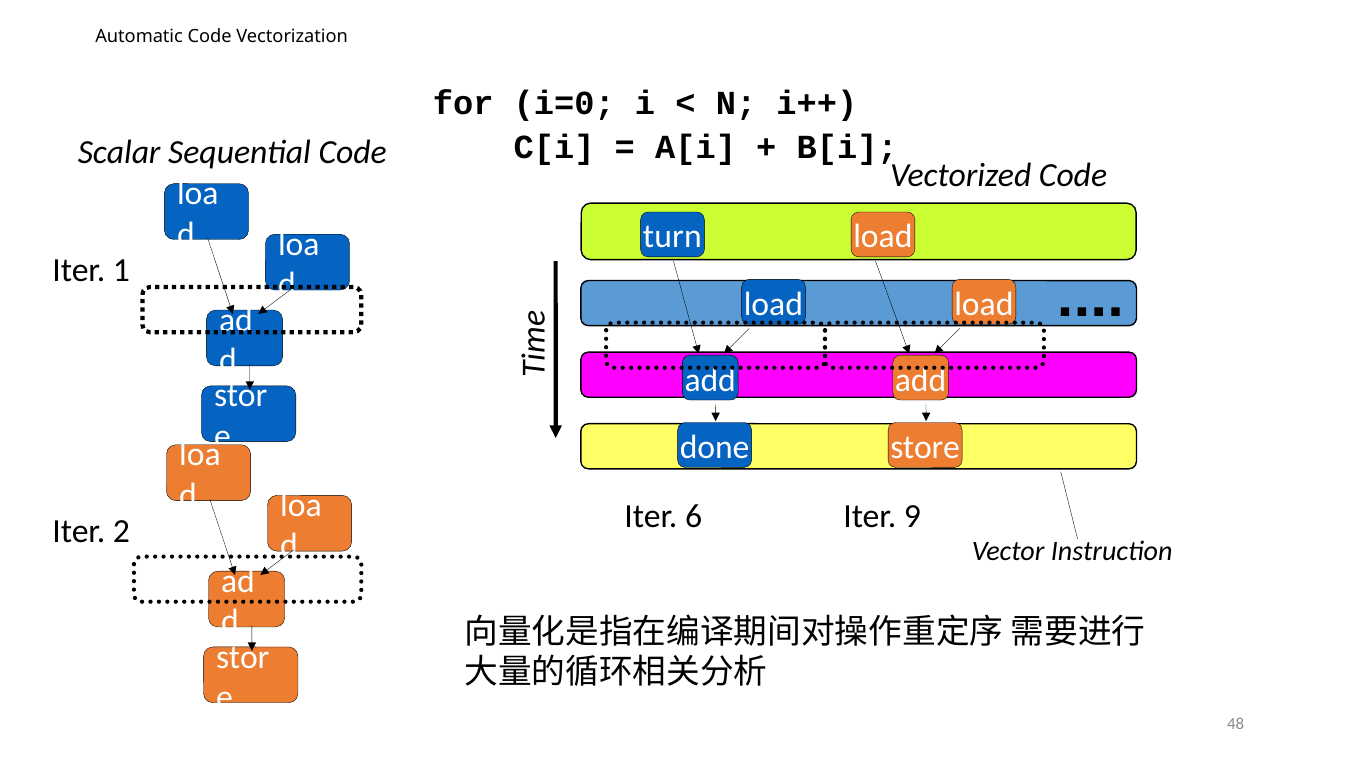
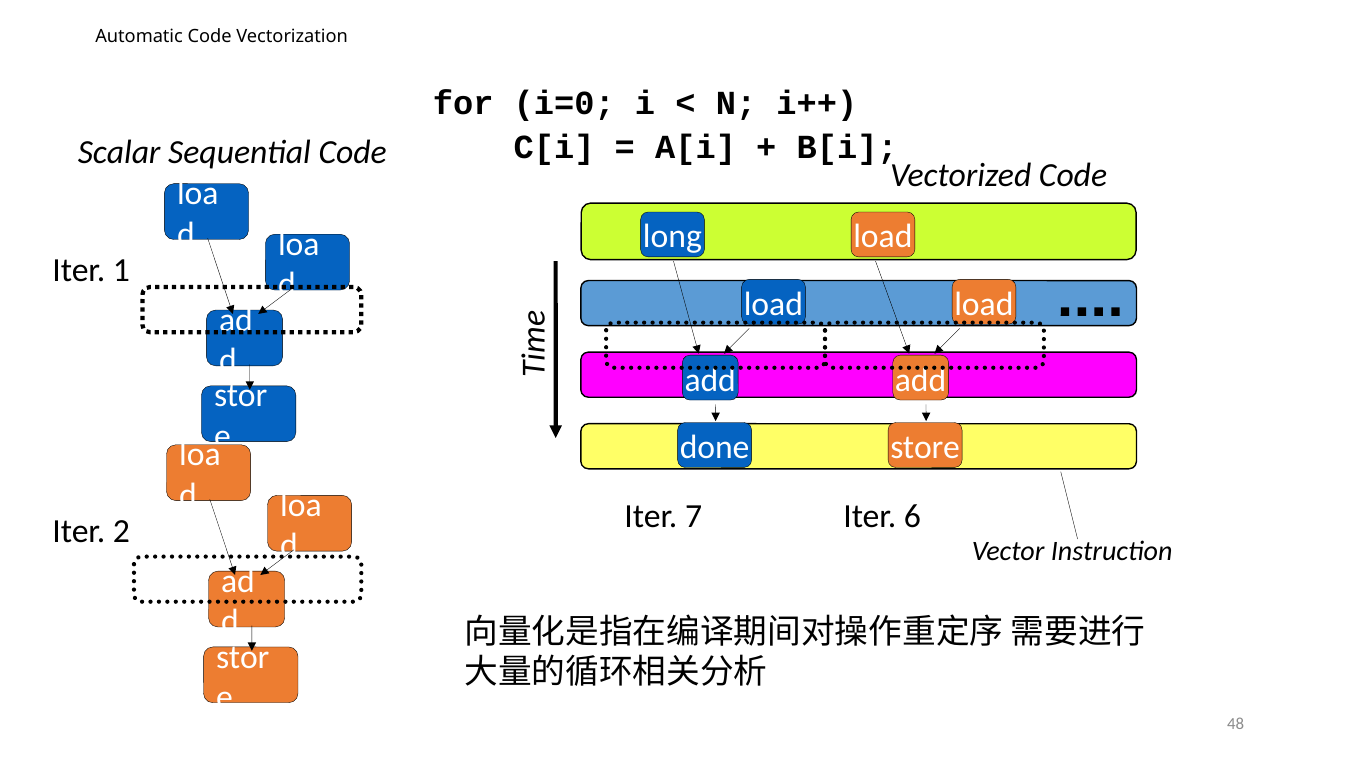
turn: turn -> long
6: 6 -> 7
9: 9 -> 6
